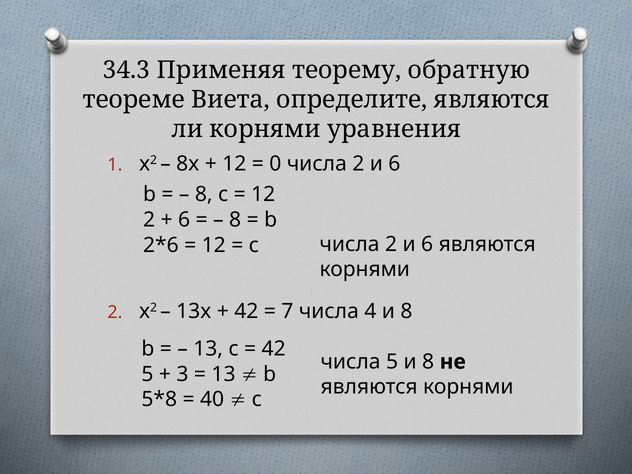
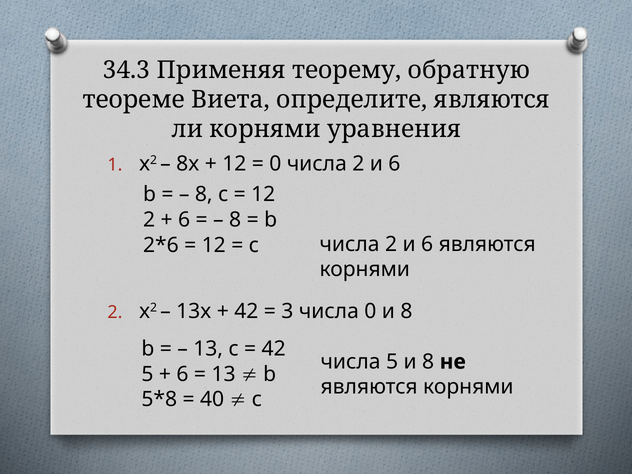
7: 7 -> 3
числа 4: 4 -> 0
3 at (182, 374): 3 -> 6
